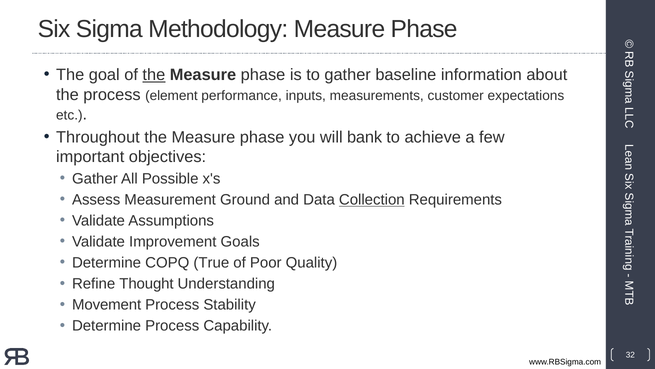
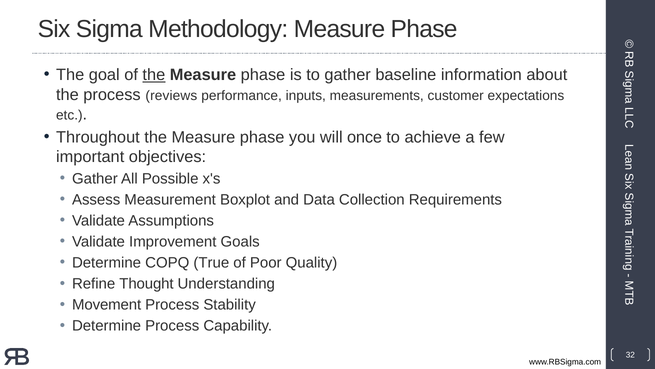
element: element -> reviews
bank: bank -> once
Ground: Ground -> Boxplot
Collection underline: present -> none
